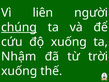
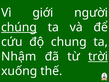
liên: liên -> giới
độ xuống: xuống -> chung
trời underline: none -> present
